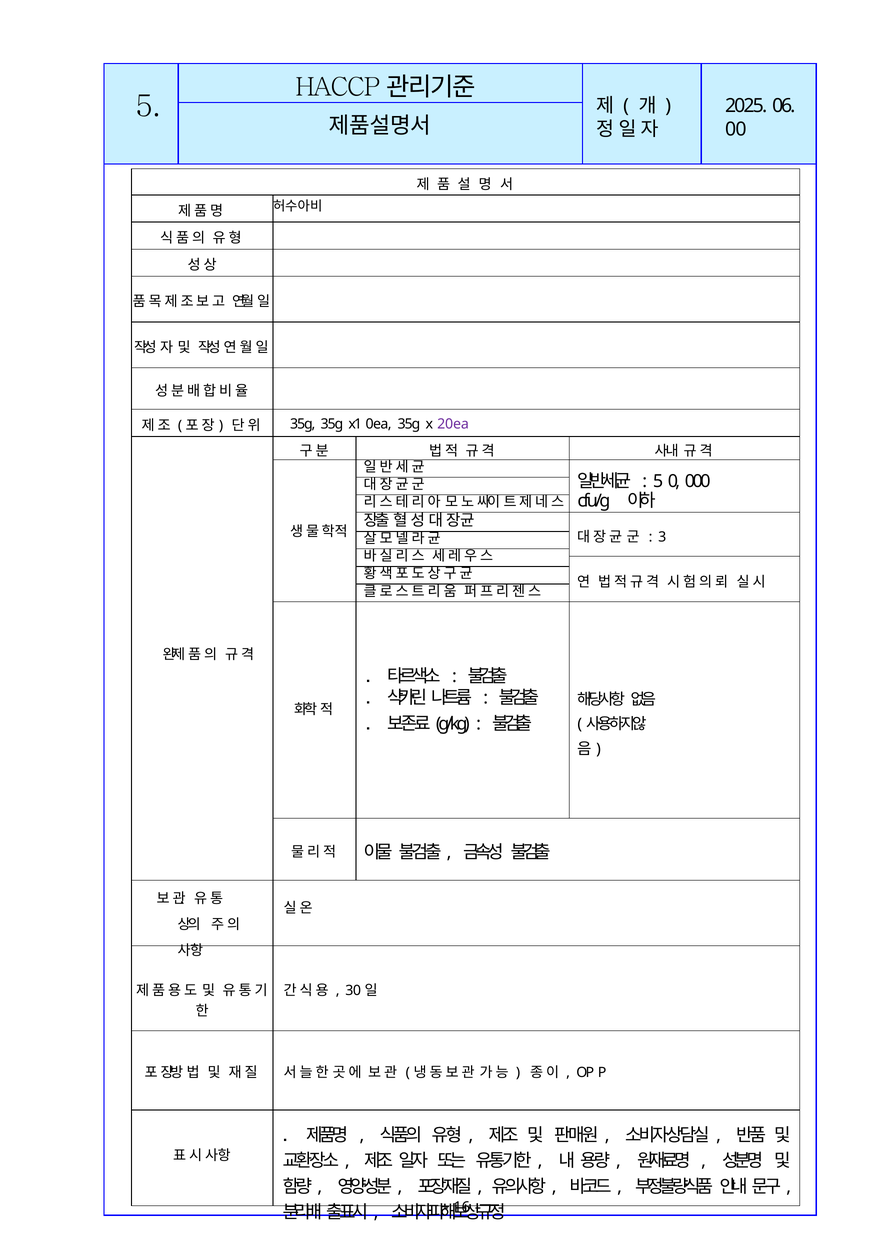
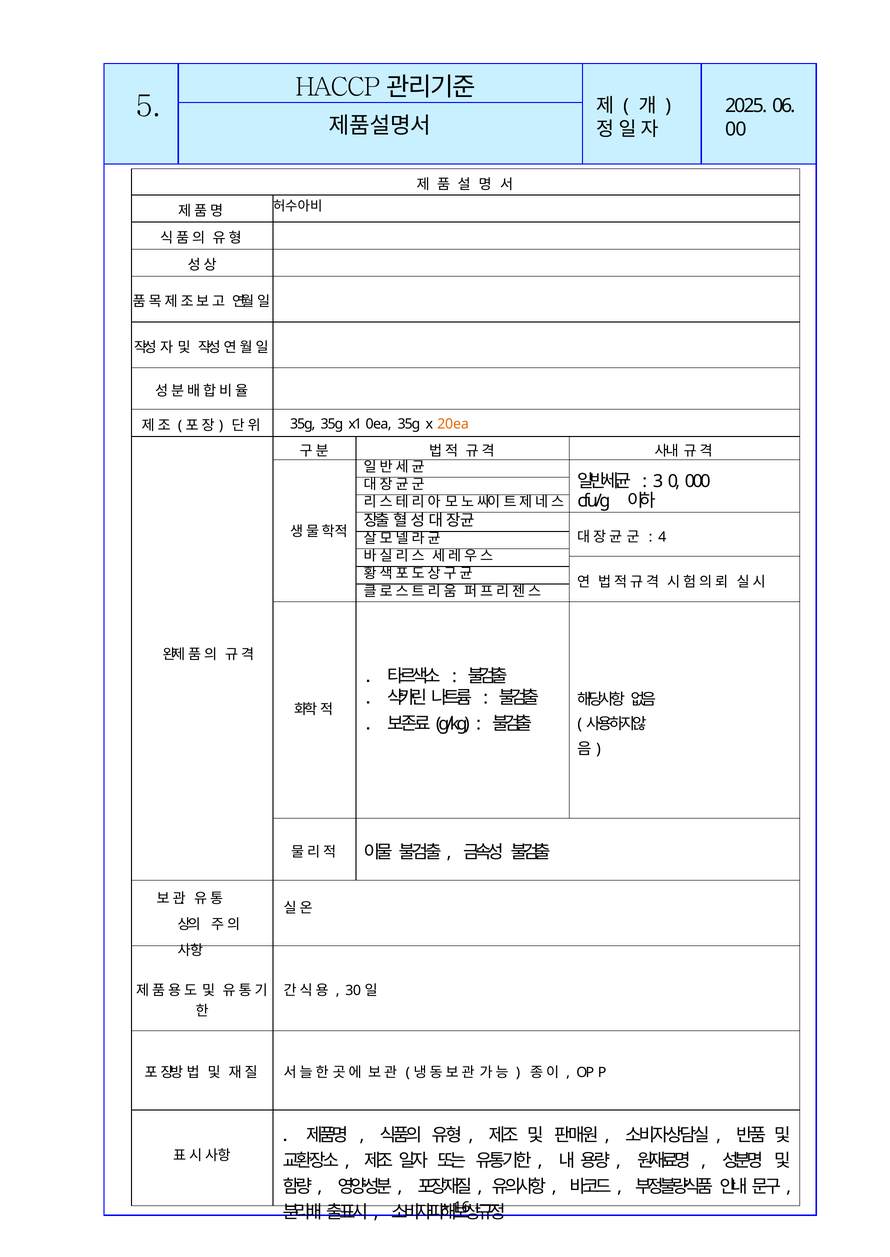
20ea colour: purple -> orange
5 at (658, 482): 5 -> 3
3: 3 -> 4
